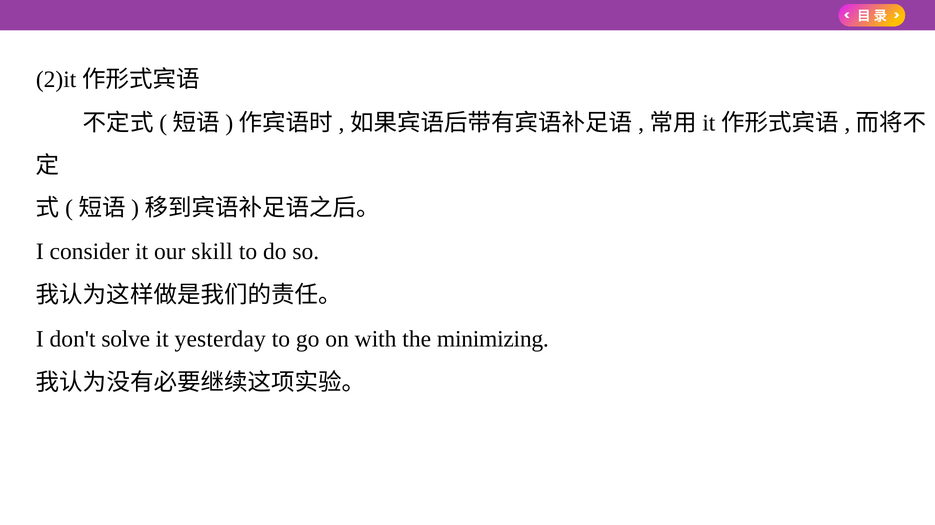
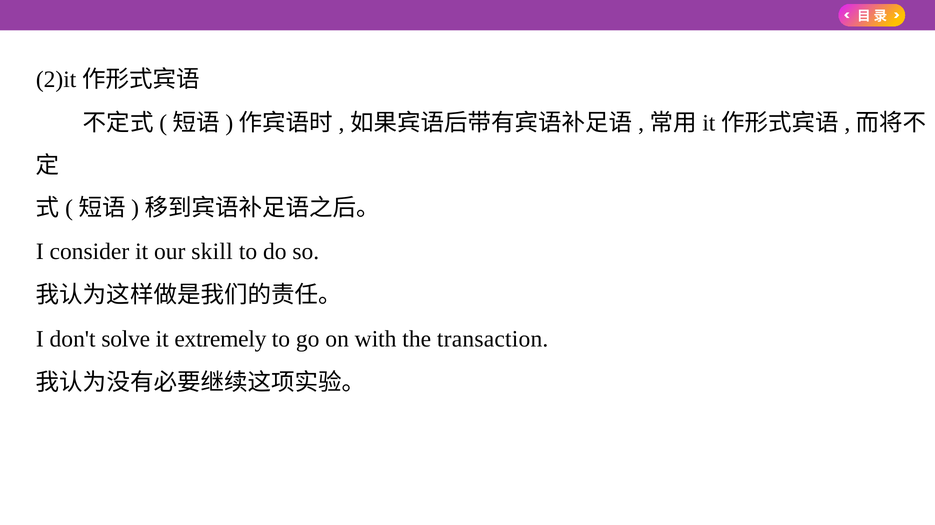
yesterday: yesterday -> extremely
minimizing: minimizing -> transaction
